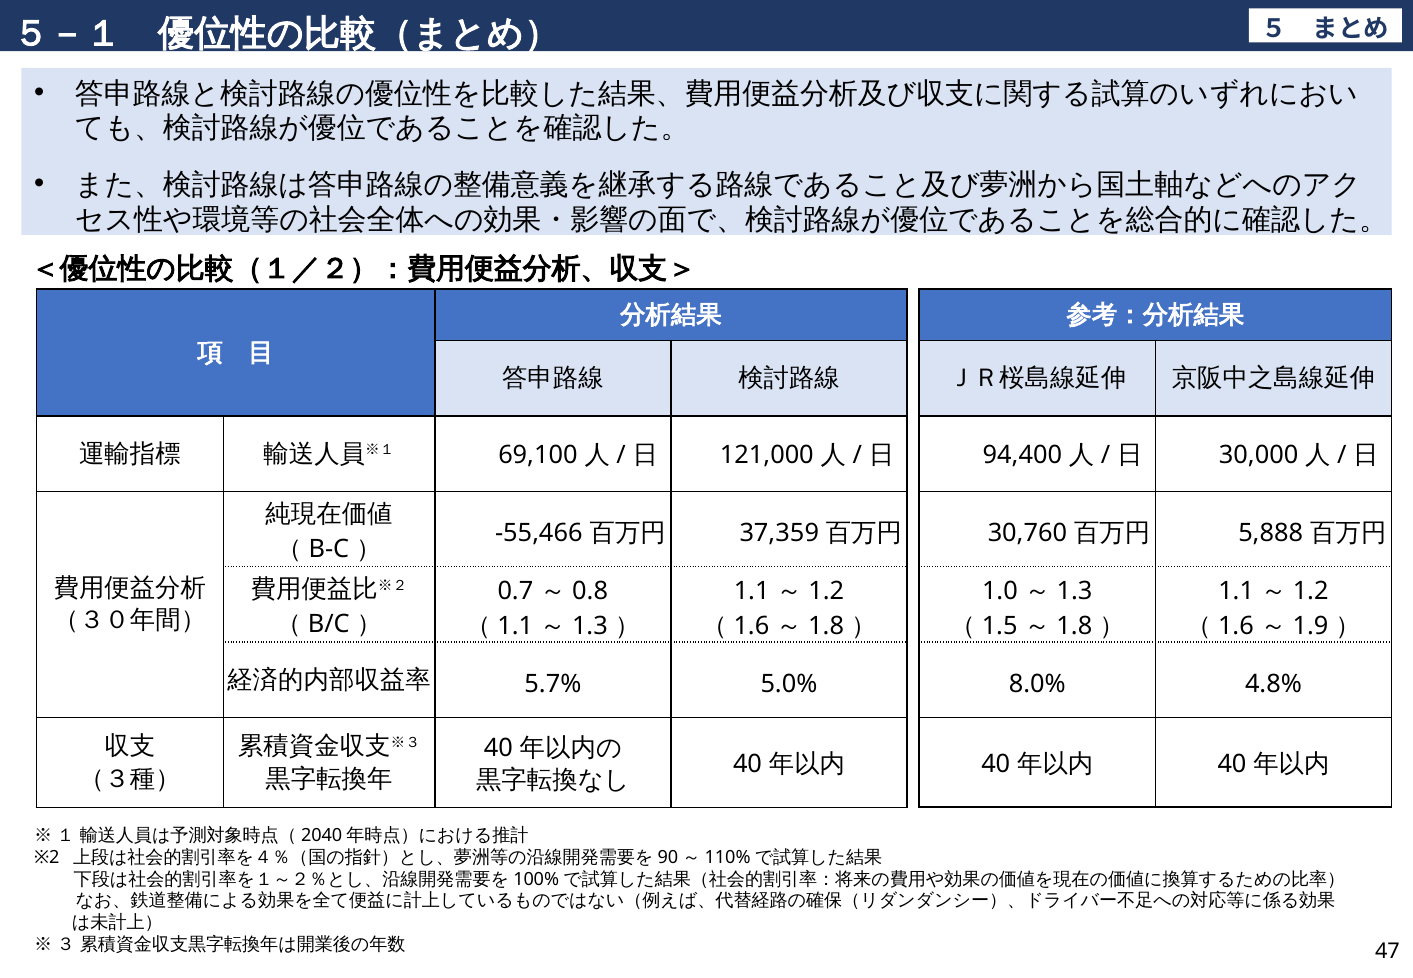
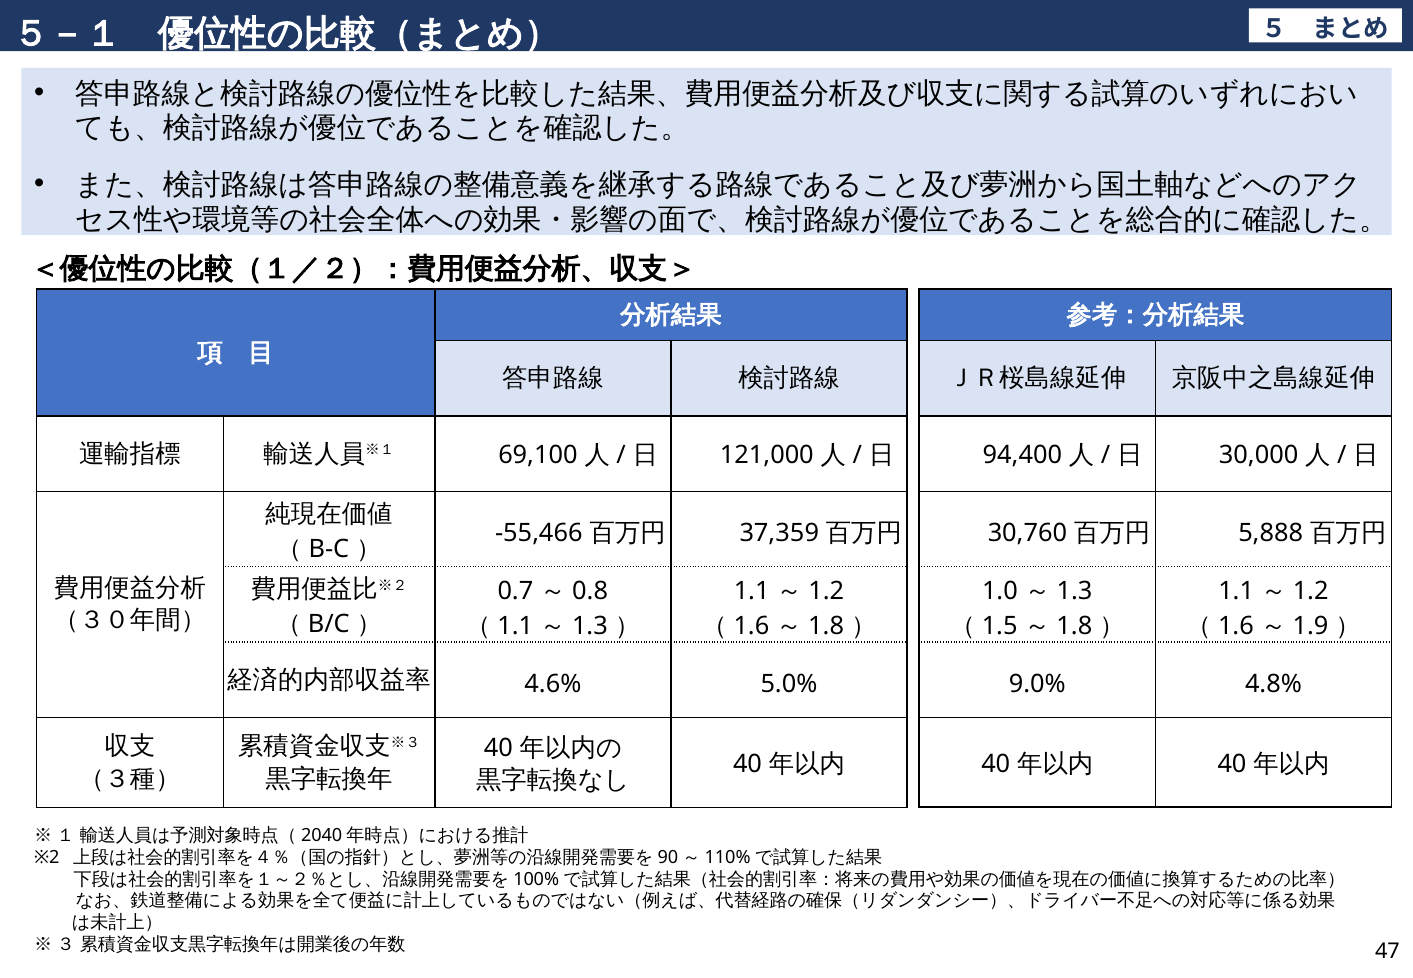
5.7%: 5.7% -> 4.6%
8.0%: 8.0% -> 9.0%
